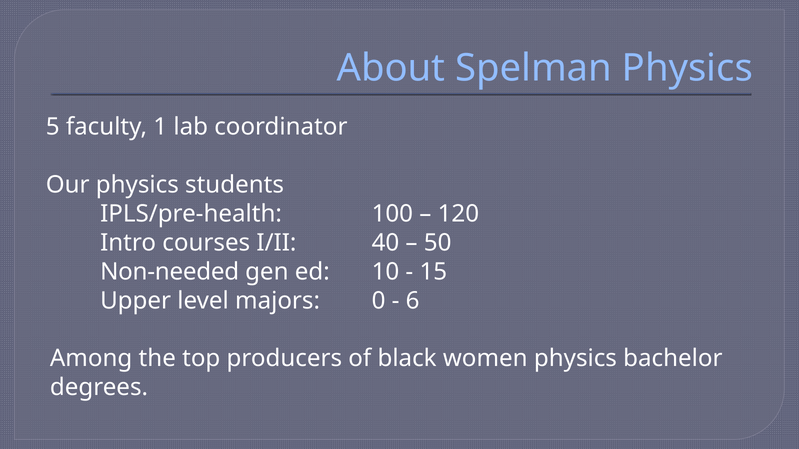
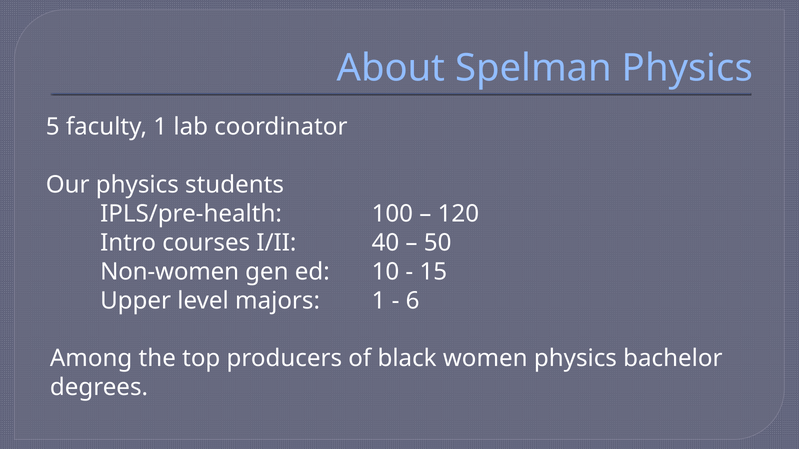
Non-needed: Non-needed -> Non-women
majors 0: 0 -> 1
